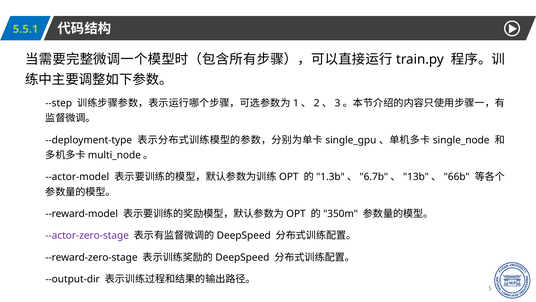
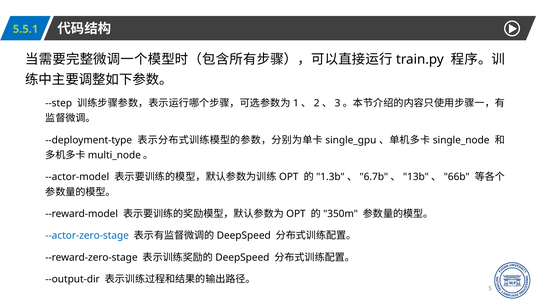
--actor-zero-stage colour: purple -> blue
